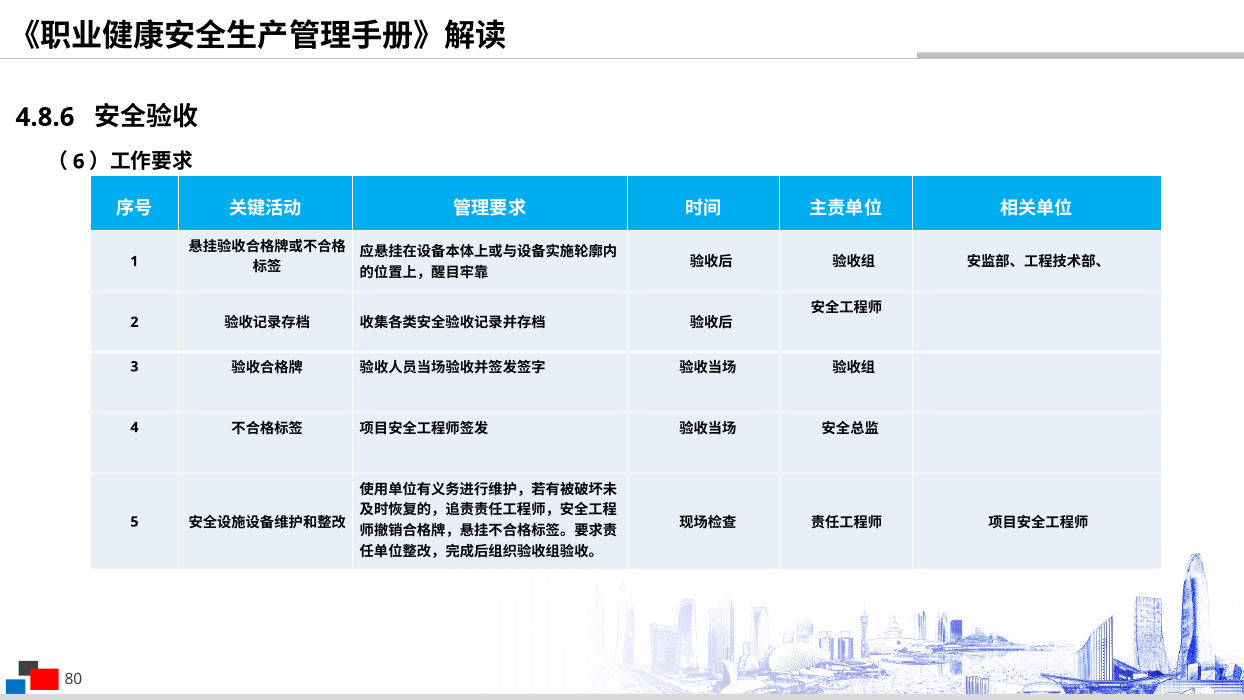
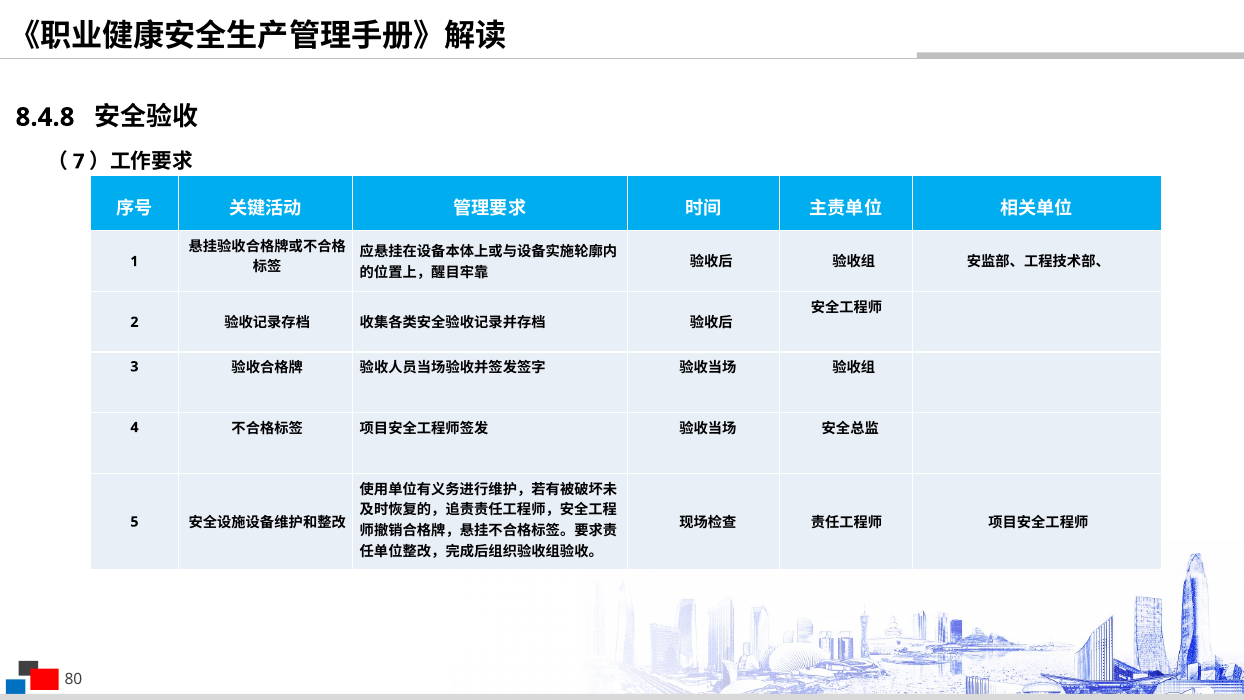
4.8.6: 4.8.6 -> 8.4.8
6: 6 -> 7
